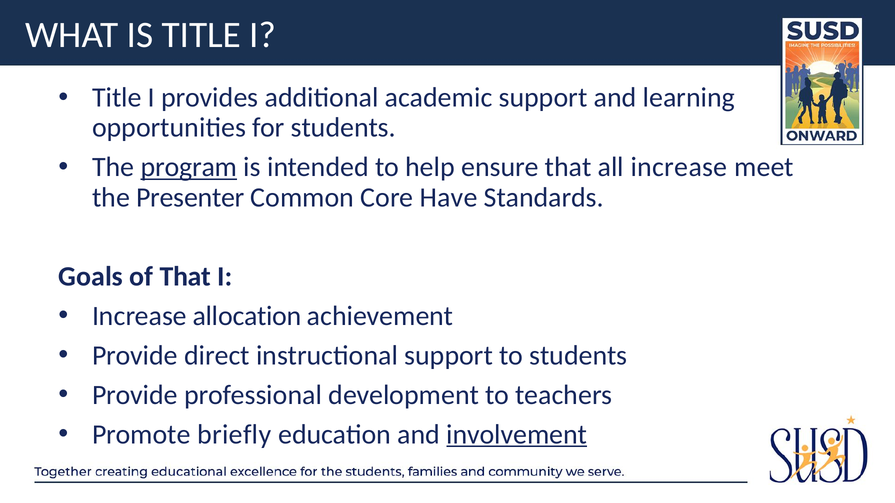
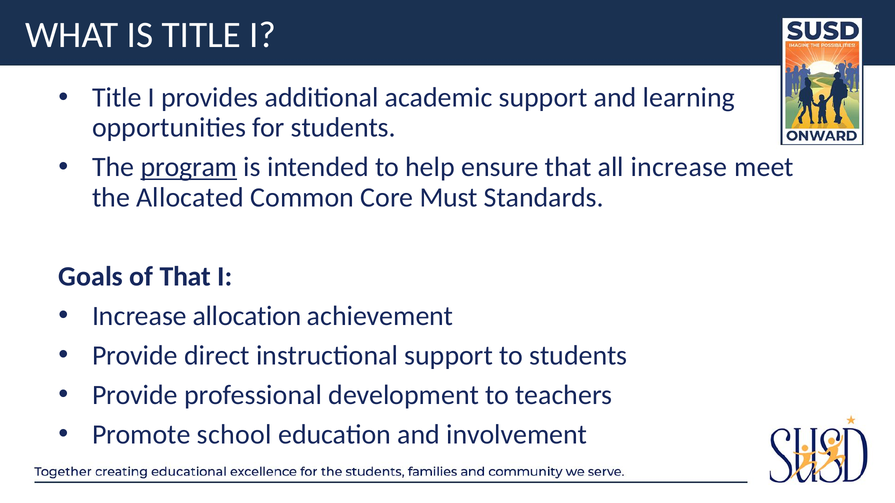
Presenter: Presenter -> Allocated
Have: Have -> Must
briefly: briefly -> school
involvement underline: present -> none
